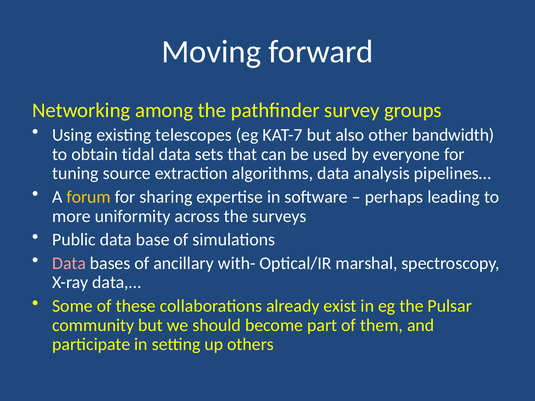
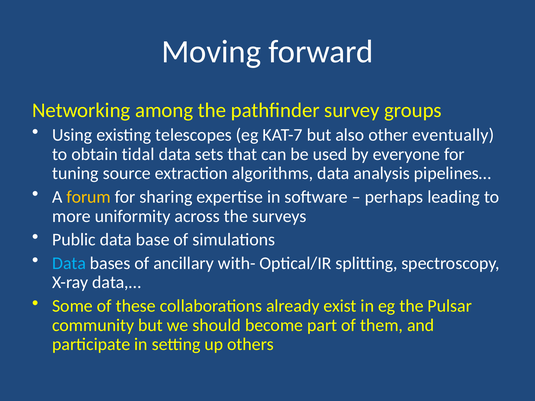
bandwidth: bandwidth -> eventually
Data at (69, 263) colour: pink -> light blue
marshal: marshal -> splitting
